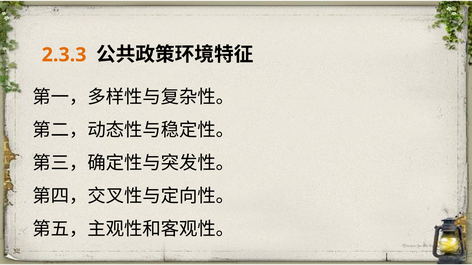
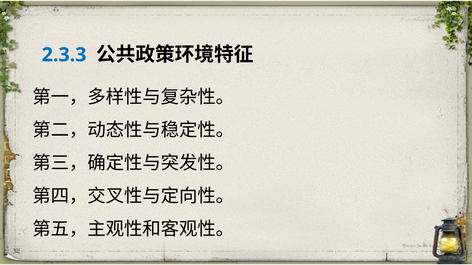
2.3.3 colour: orange -> blue
